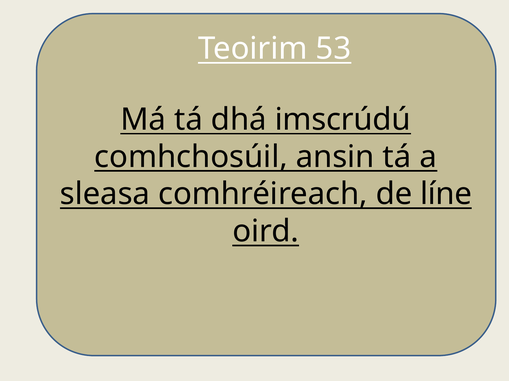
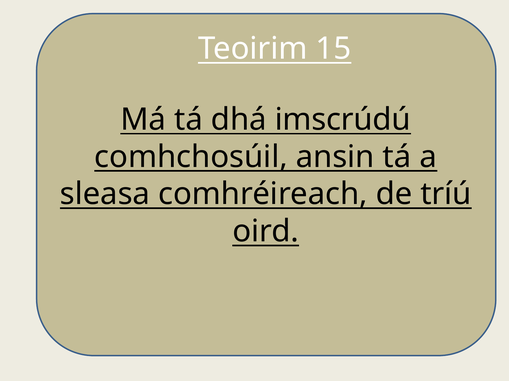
53: 53 -> 15
líne: líne -> tríú
